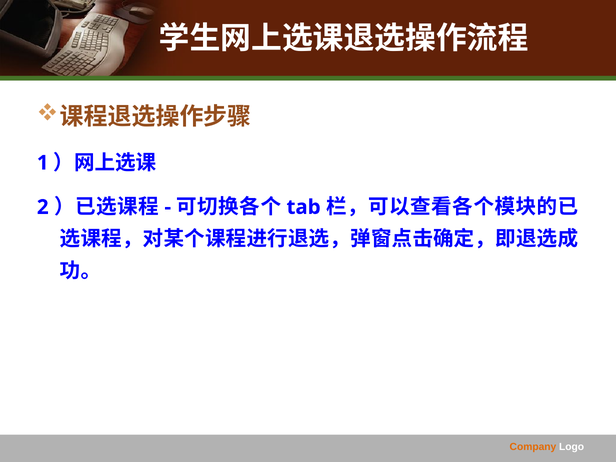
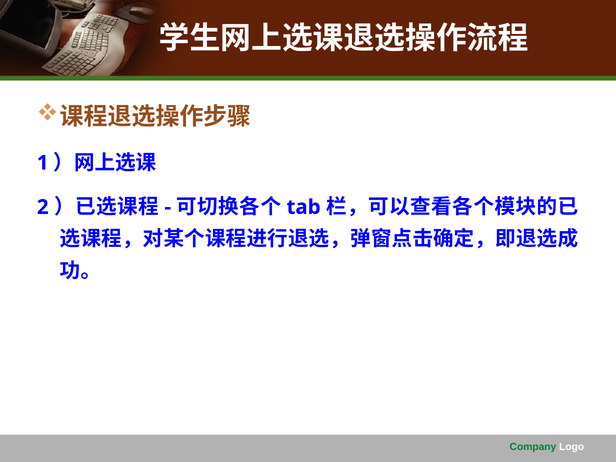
Company colour: orange -> green
